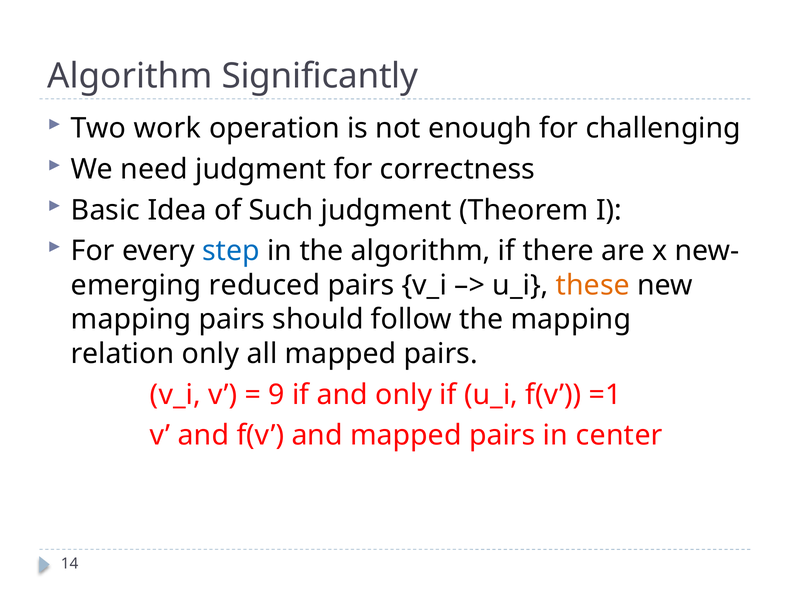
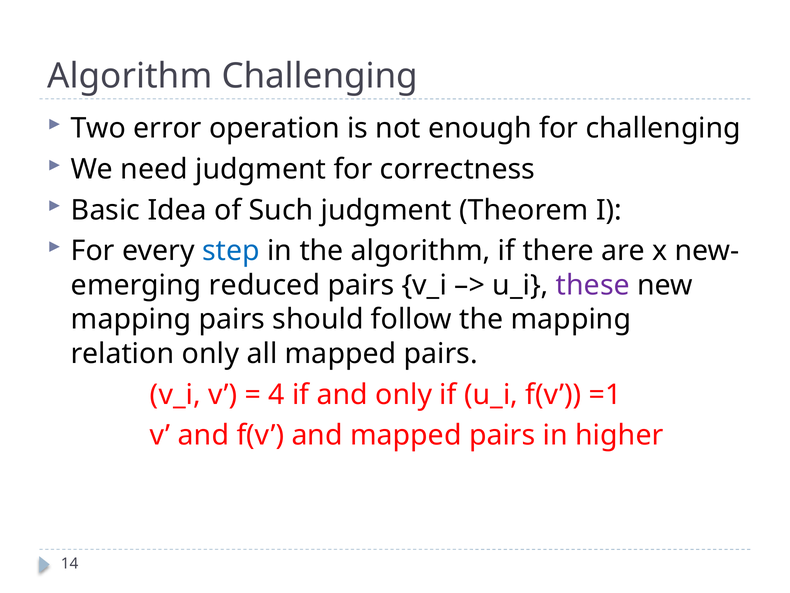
Algorithm Significantly: Significantly -> Challenging
work: work -> error
these colour: orange -> purple
9: 9 -> 4
center: center -> higher
